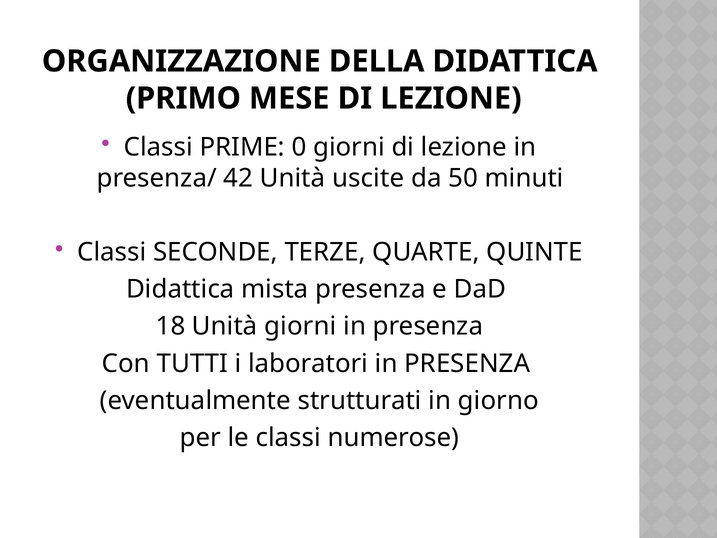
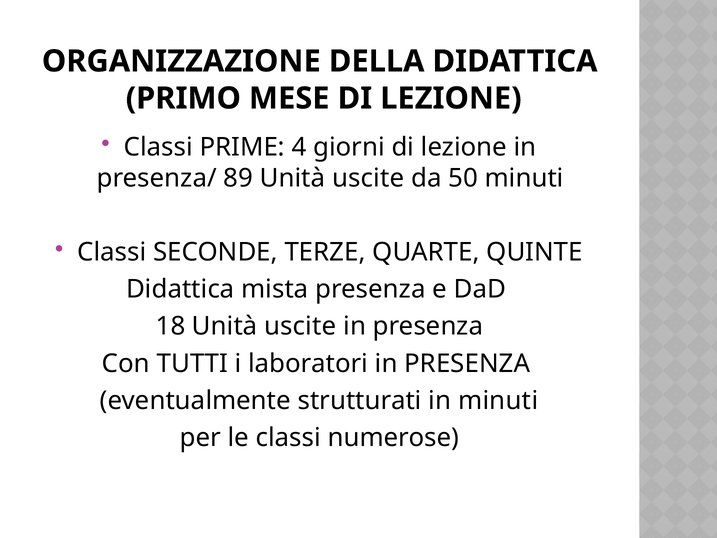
0: 0 -> 4
42: 42 -> 89
18 Unità giorni: giorni -> uscite
in giorno: giorno -> minuti
